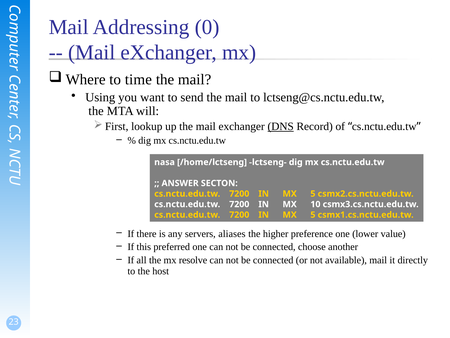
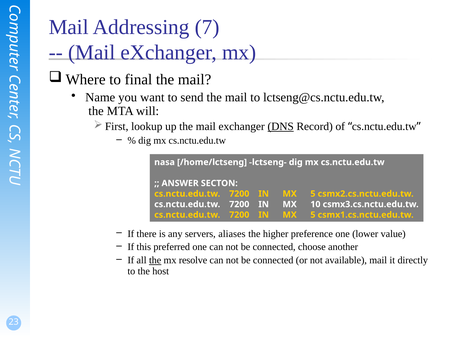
0: 0 -> 7
time: time -> final
Using: Using -> Name
the at (155, 260) underline: none -> present
